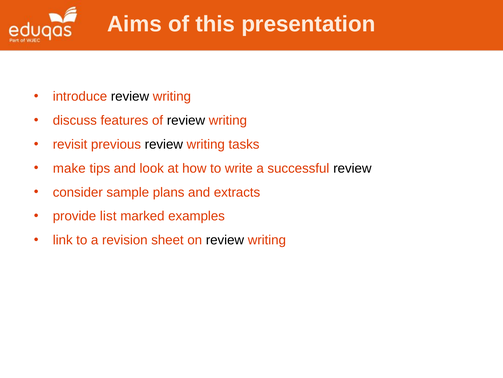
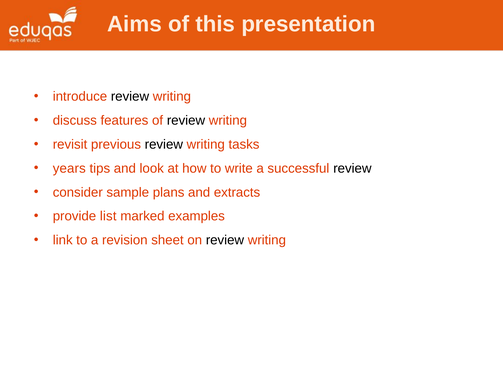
make: make -> years
